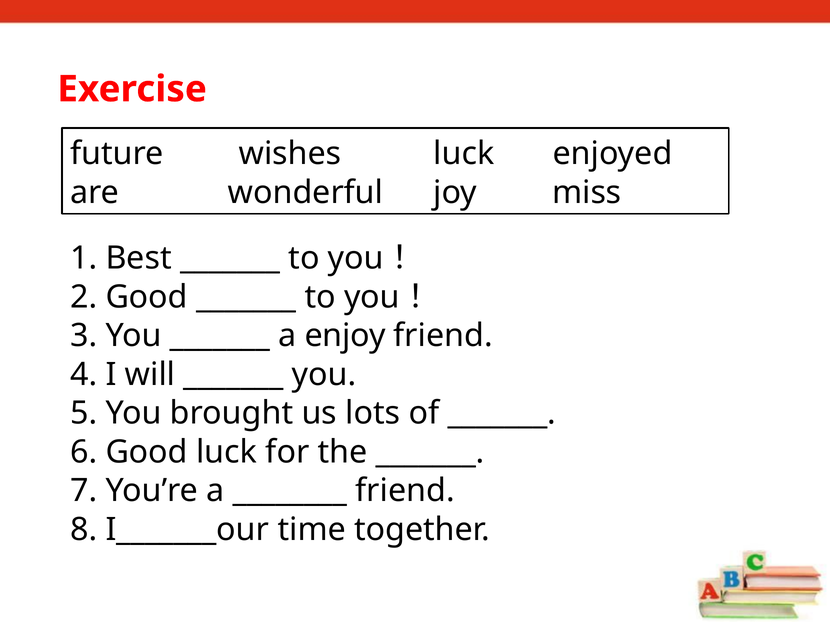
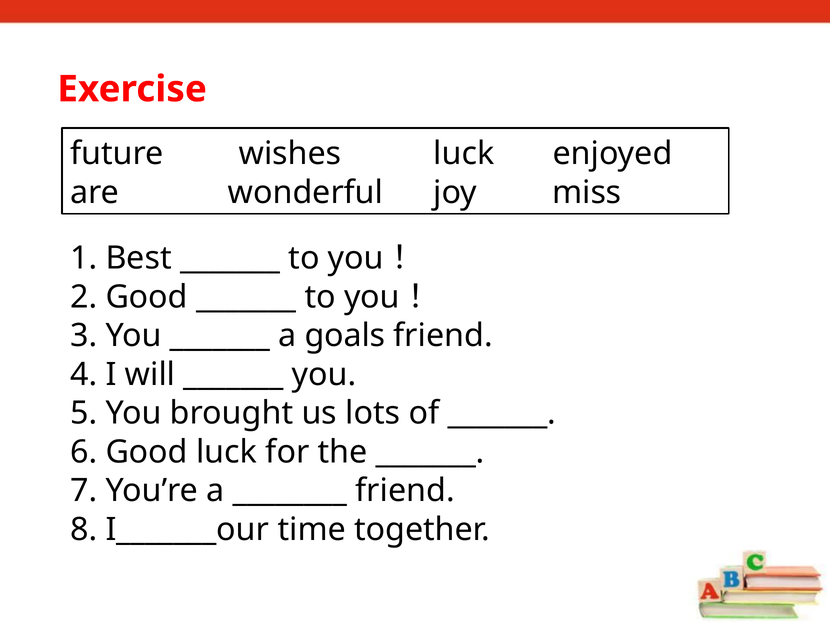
enjoy: enjoy -> goals
